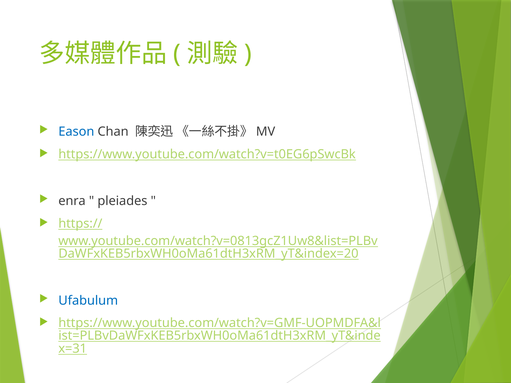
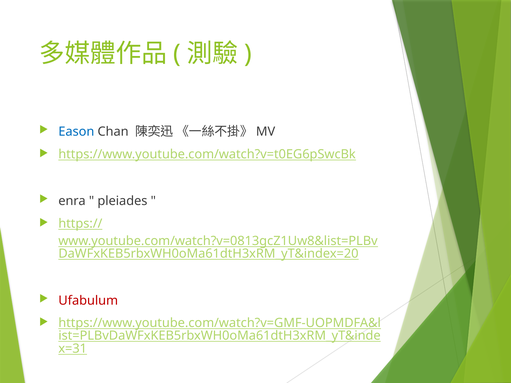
Ufabulum colour: blue -> red
